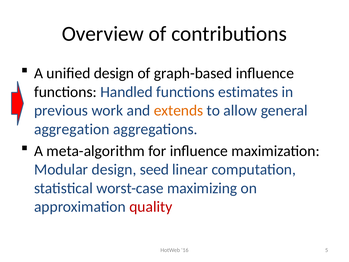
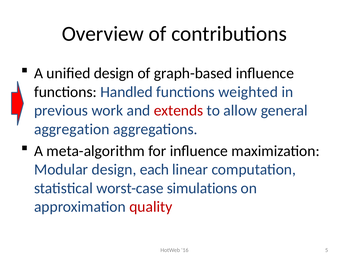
estimates: estimates -> weighted
extends colour: orange -> red
seed: seed -> each
maximizing: maximizing -> simulations
